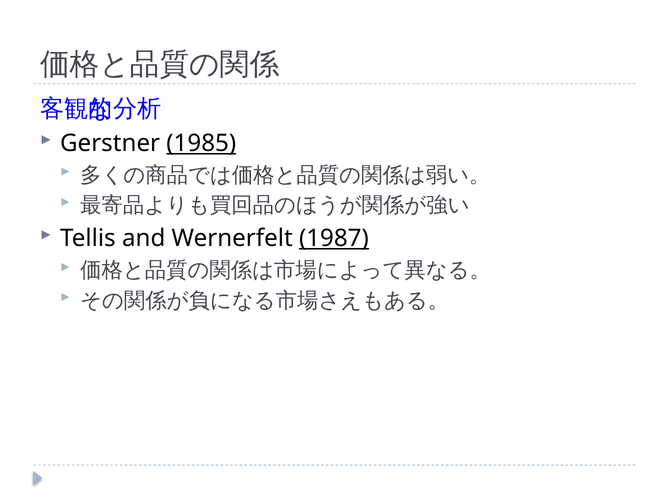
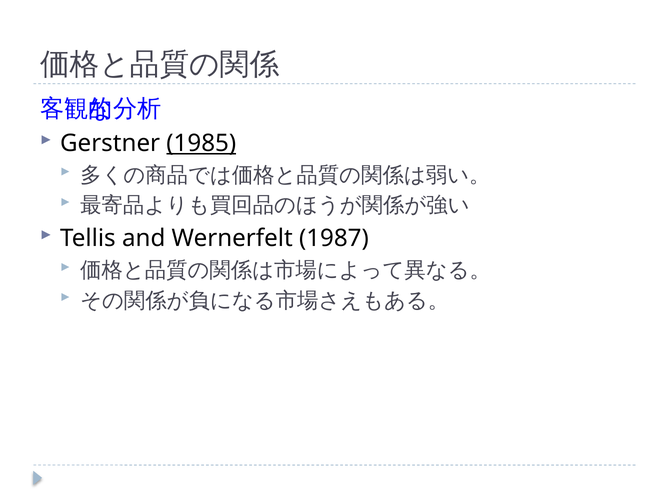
1987 underline: present -> none
